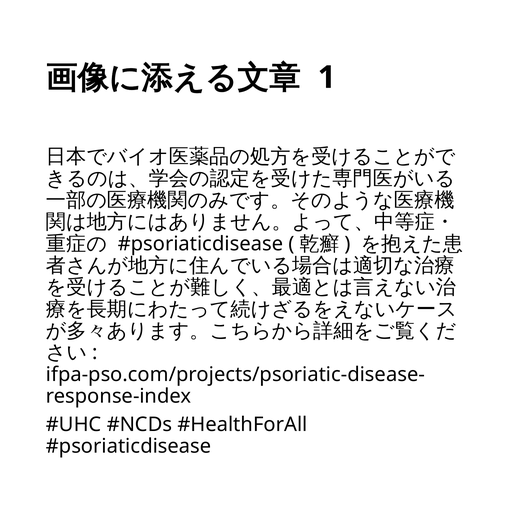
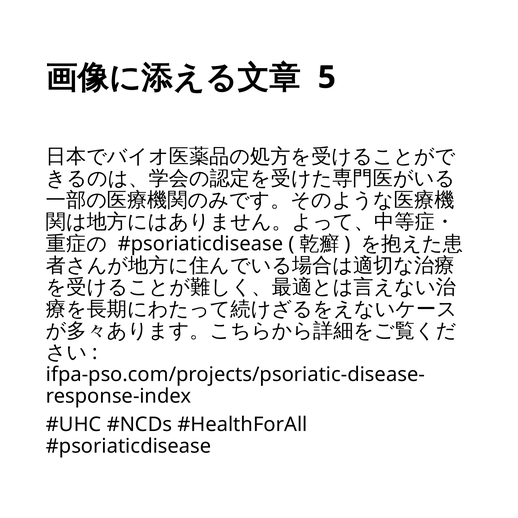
1: 1 -> 5
